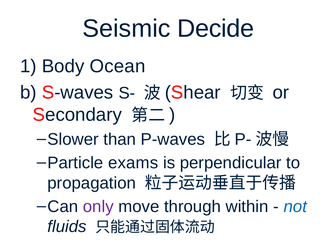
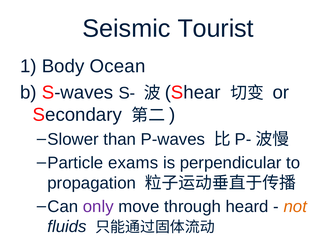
Decide: Decide -> Tourist
within: within -> heard
not colour: blue -> orange
